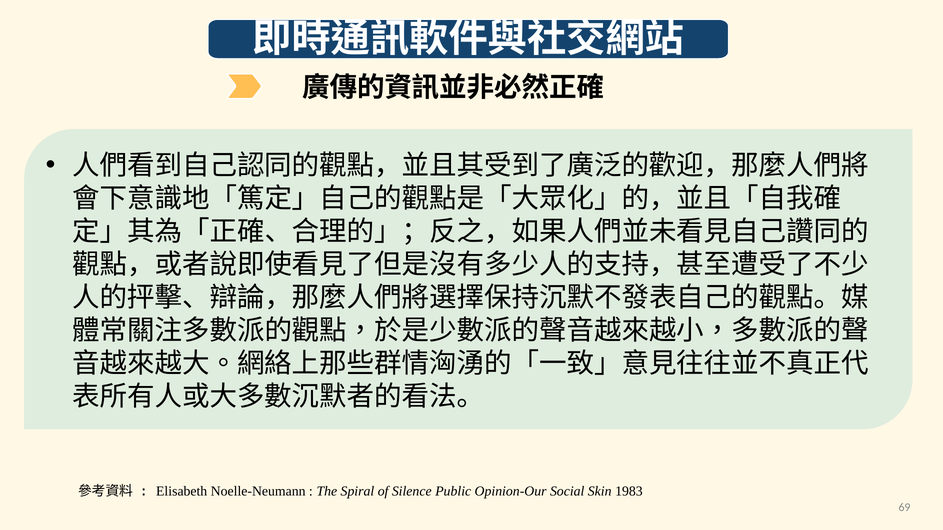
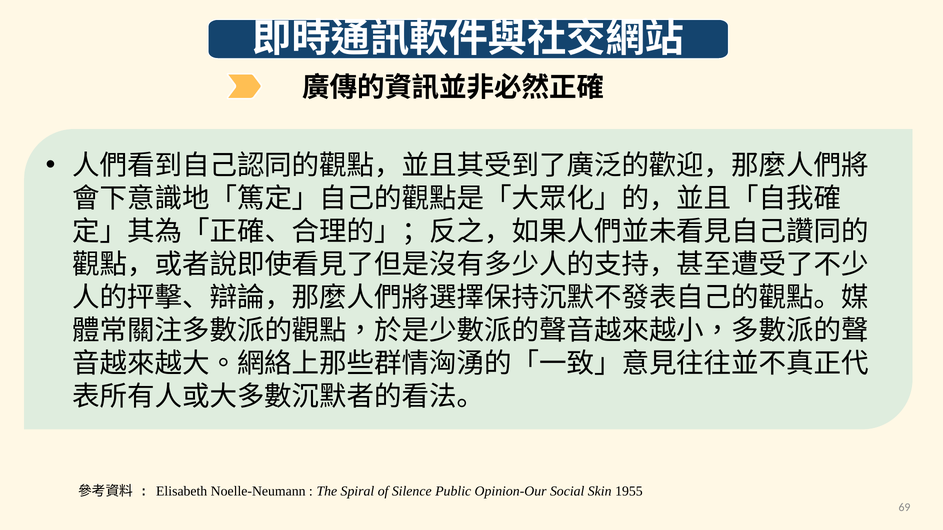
1983: 1983 -> 1955
